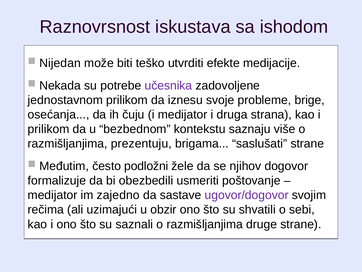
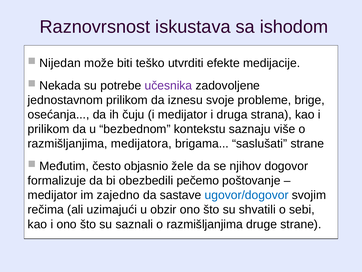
prezentuju: prezentuju -> medijatora
podložni: podložni -> objasnio
usmeriti: usmeriti -> pečemo
ugovor/dogovor colour: purple -> blue
